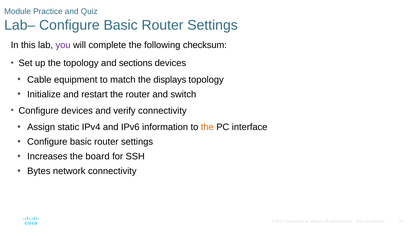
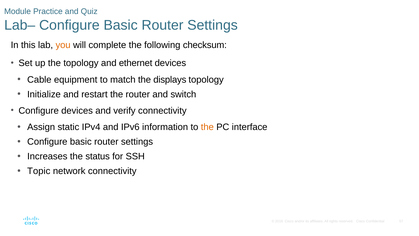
you colour: purple -> orange
sections: sections -> ethernet
board: board -> status
Bytes: Bytes -> Topic
